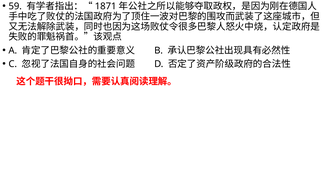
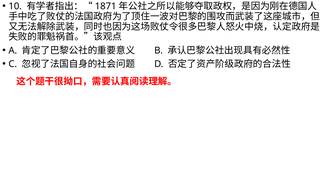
59: 59 -> 10
